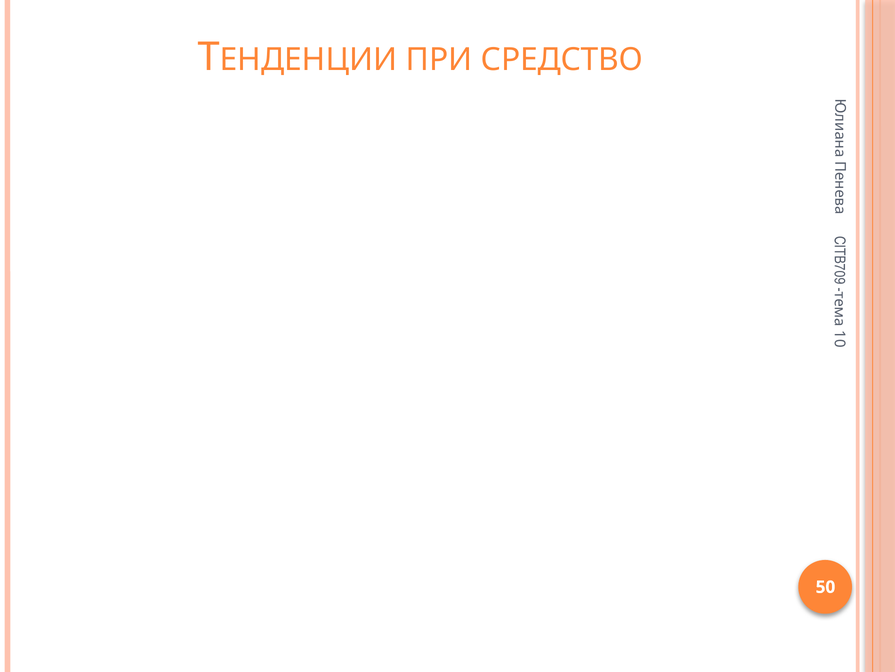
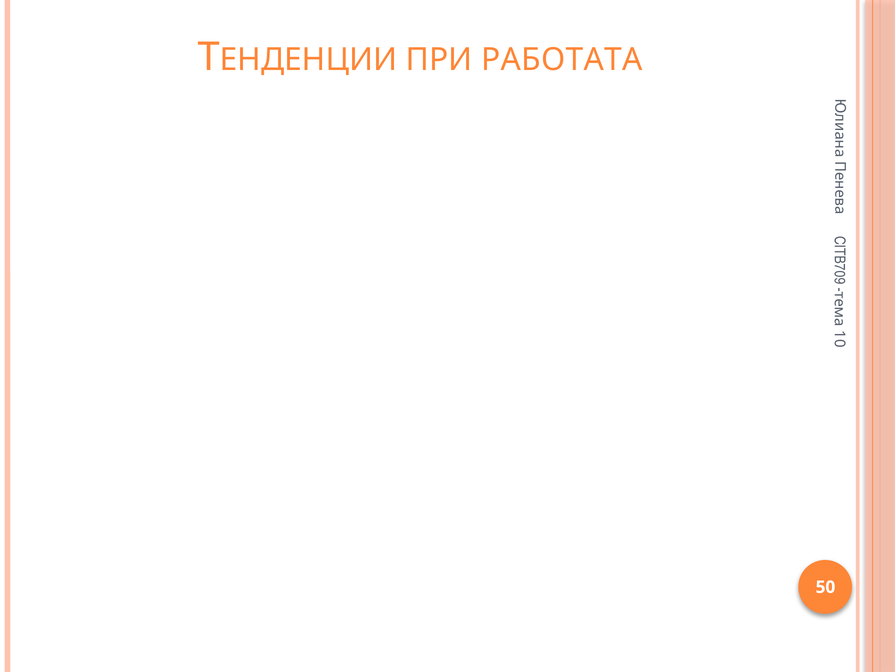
СРЕДСТВО: СРЕДСТВО -> РАБОТАТА
